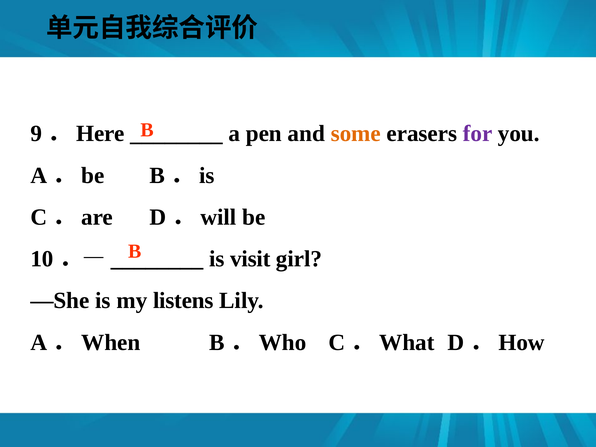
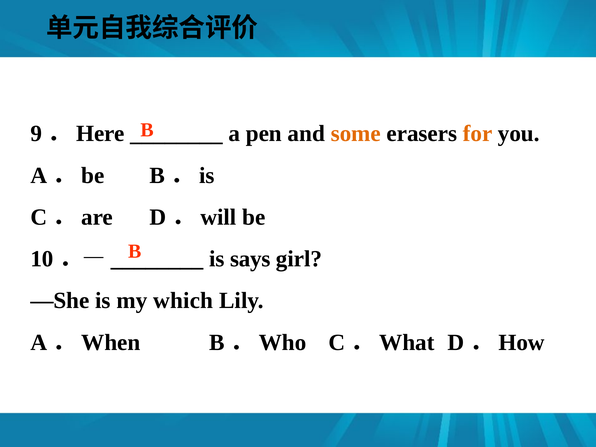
for colour: purple -> orange
visit: visit -> says
listens: listens -> which
